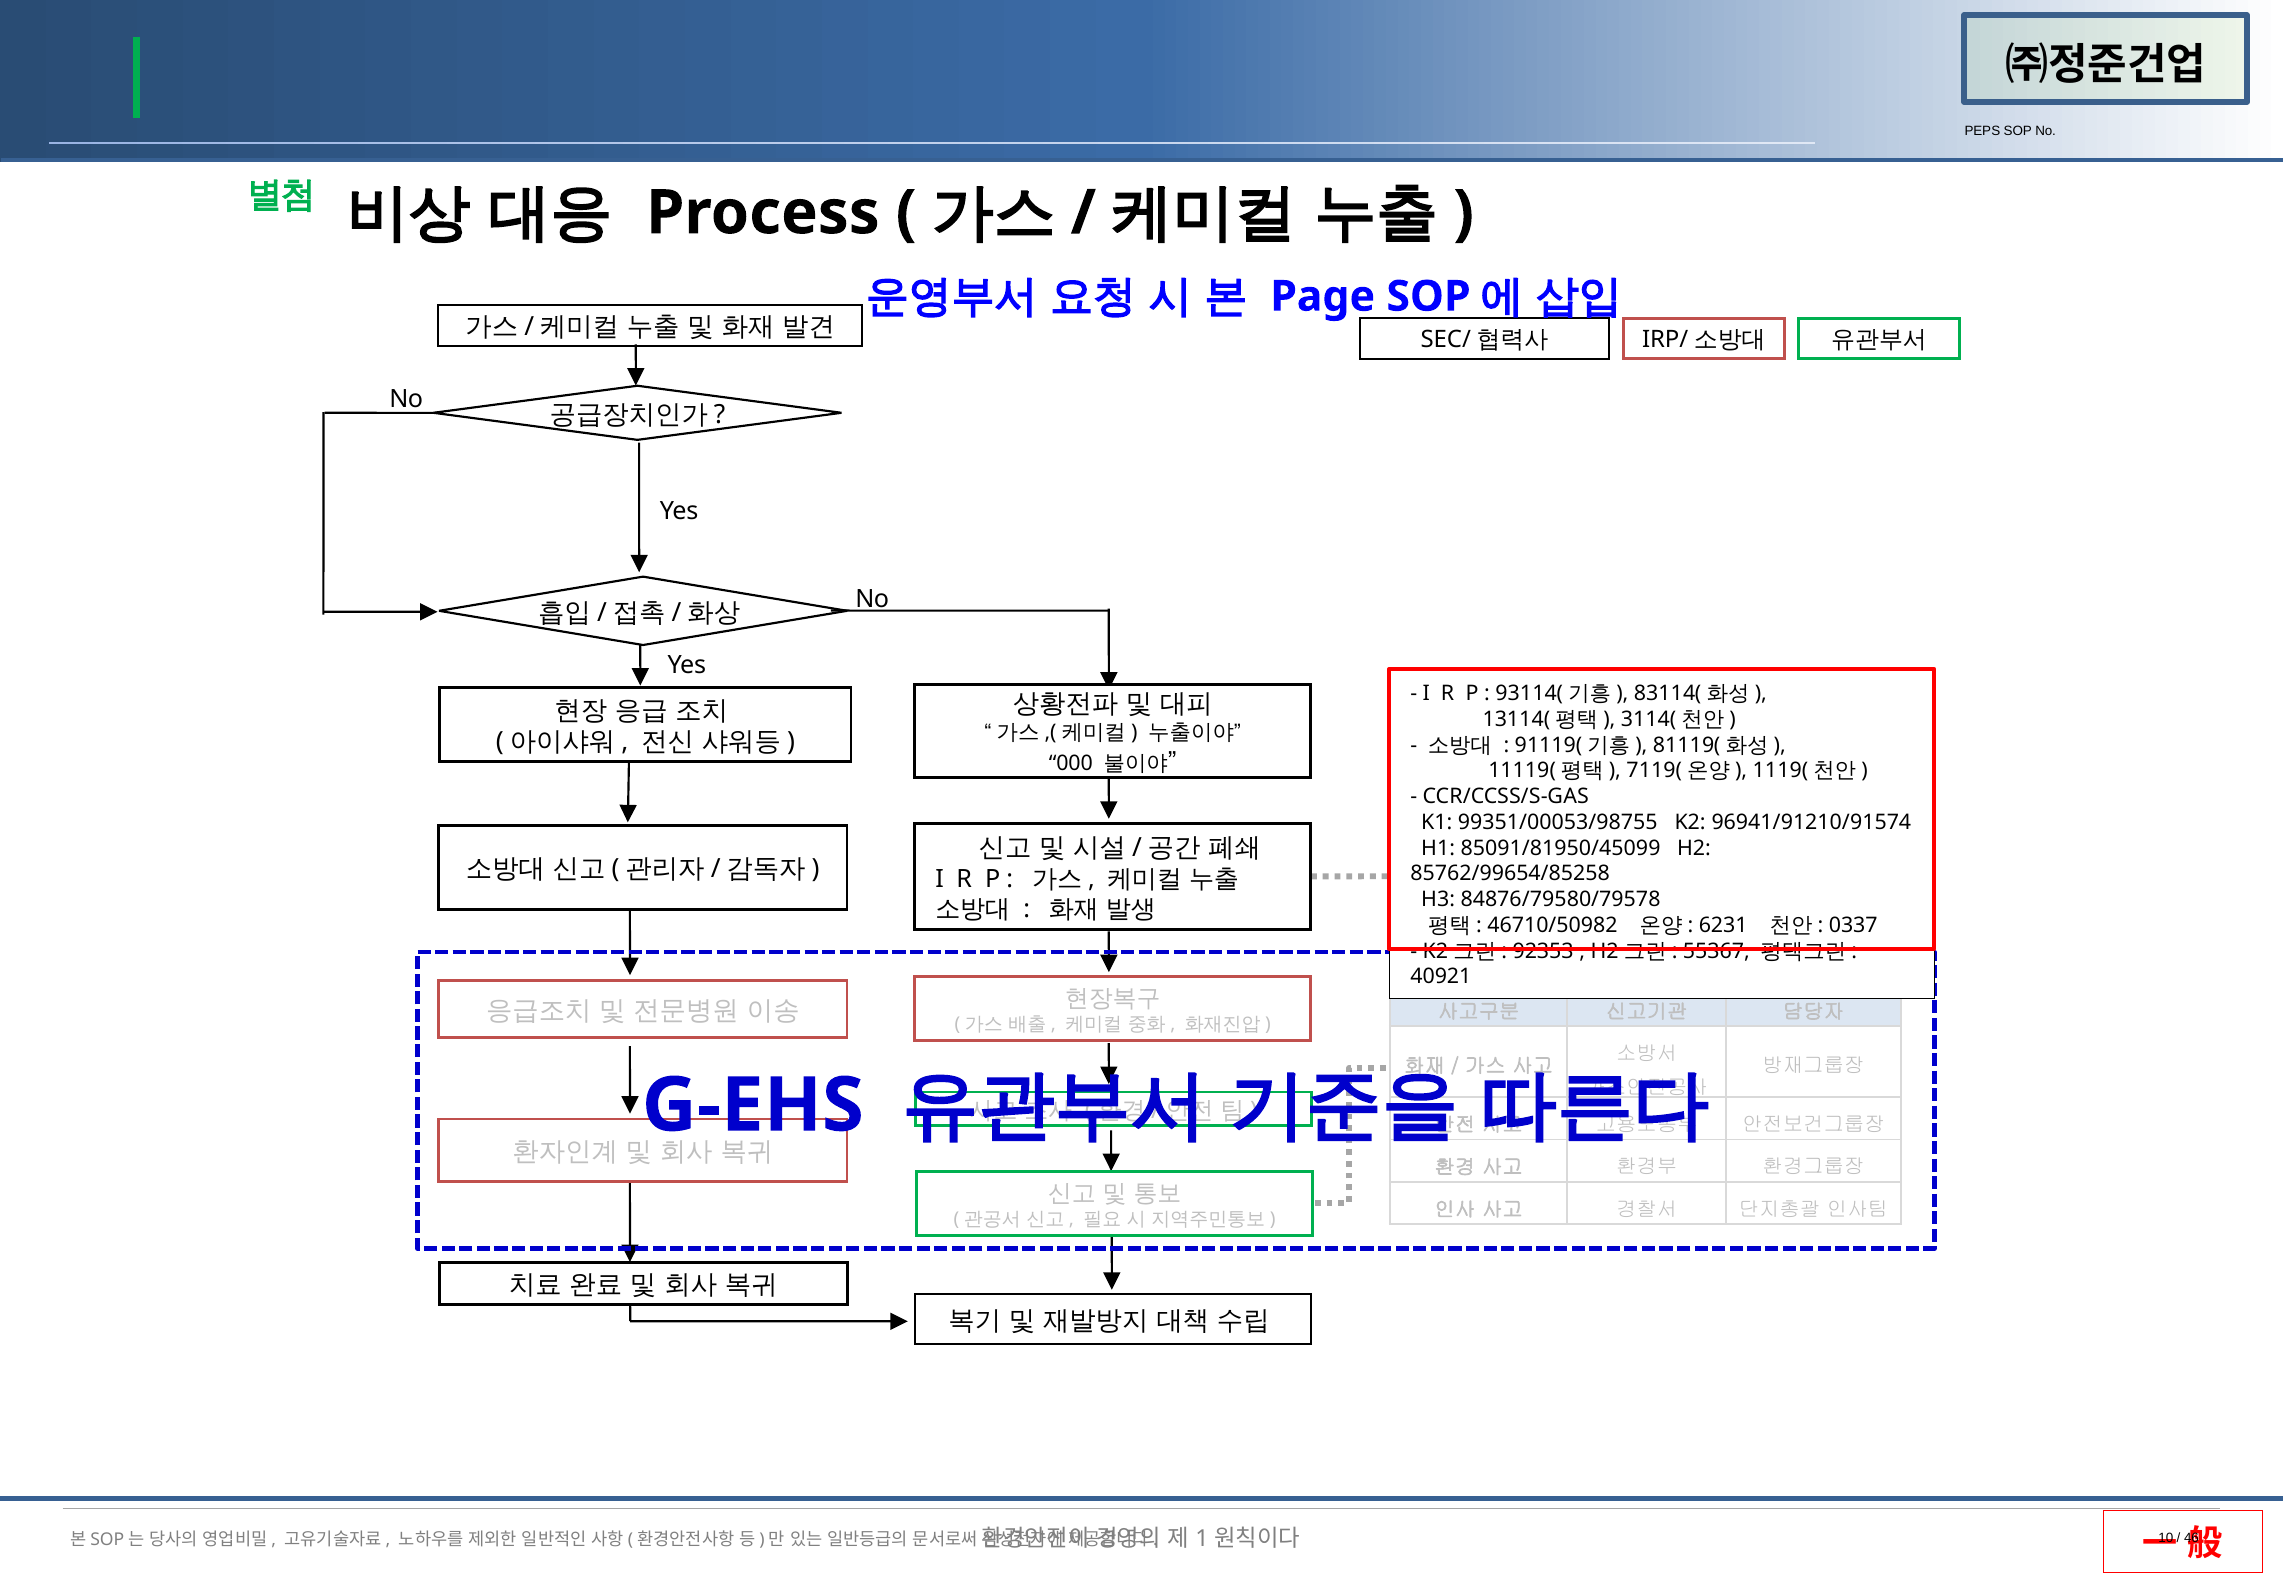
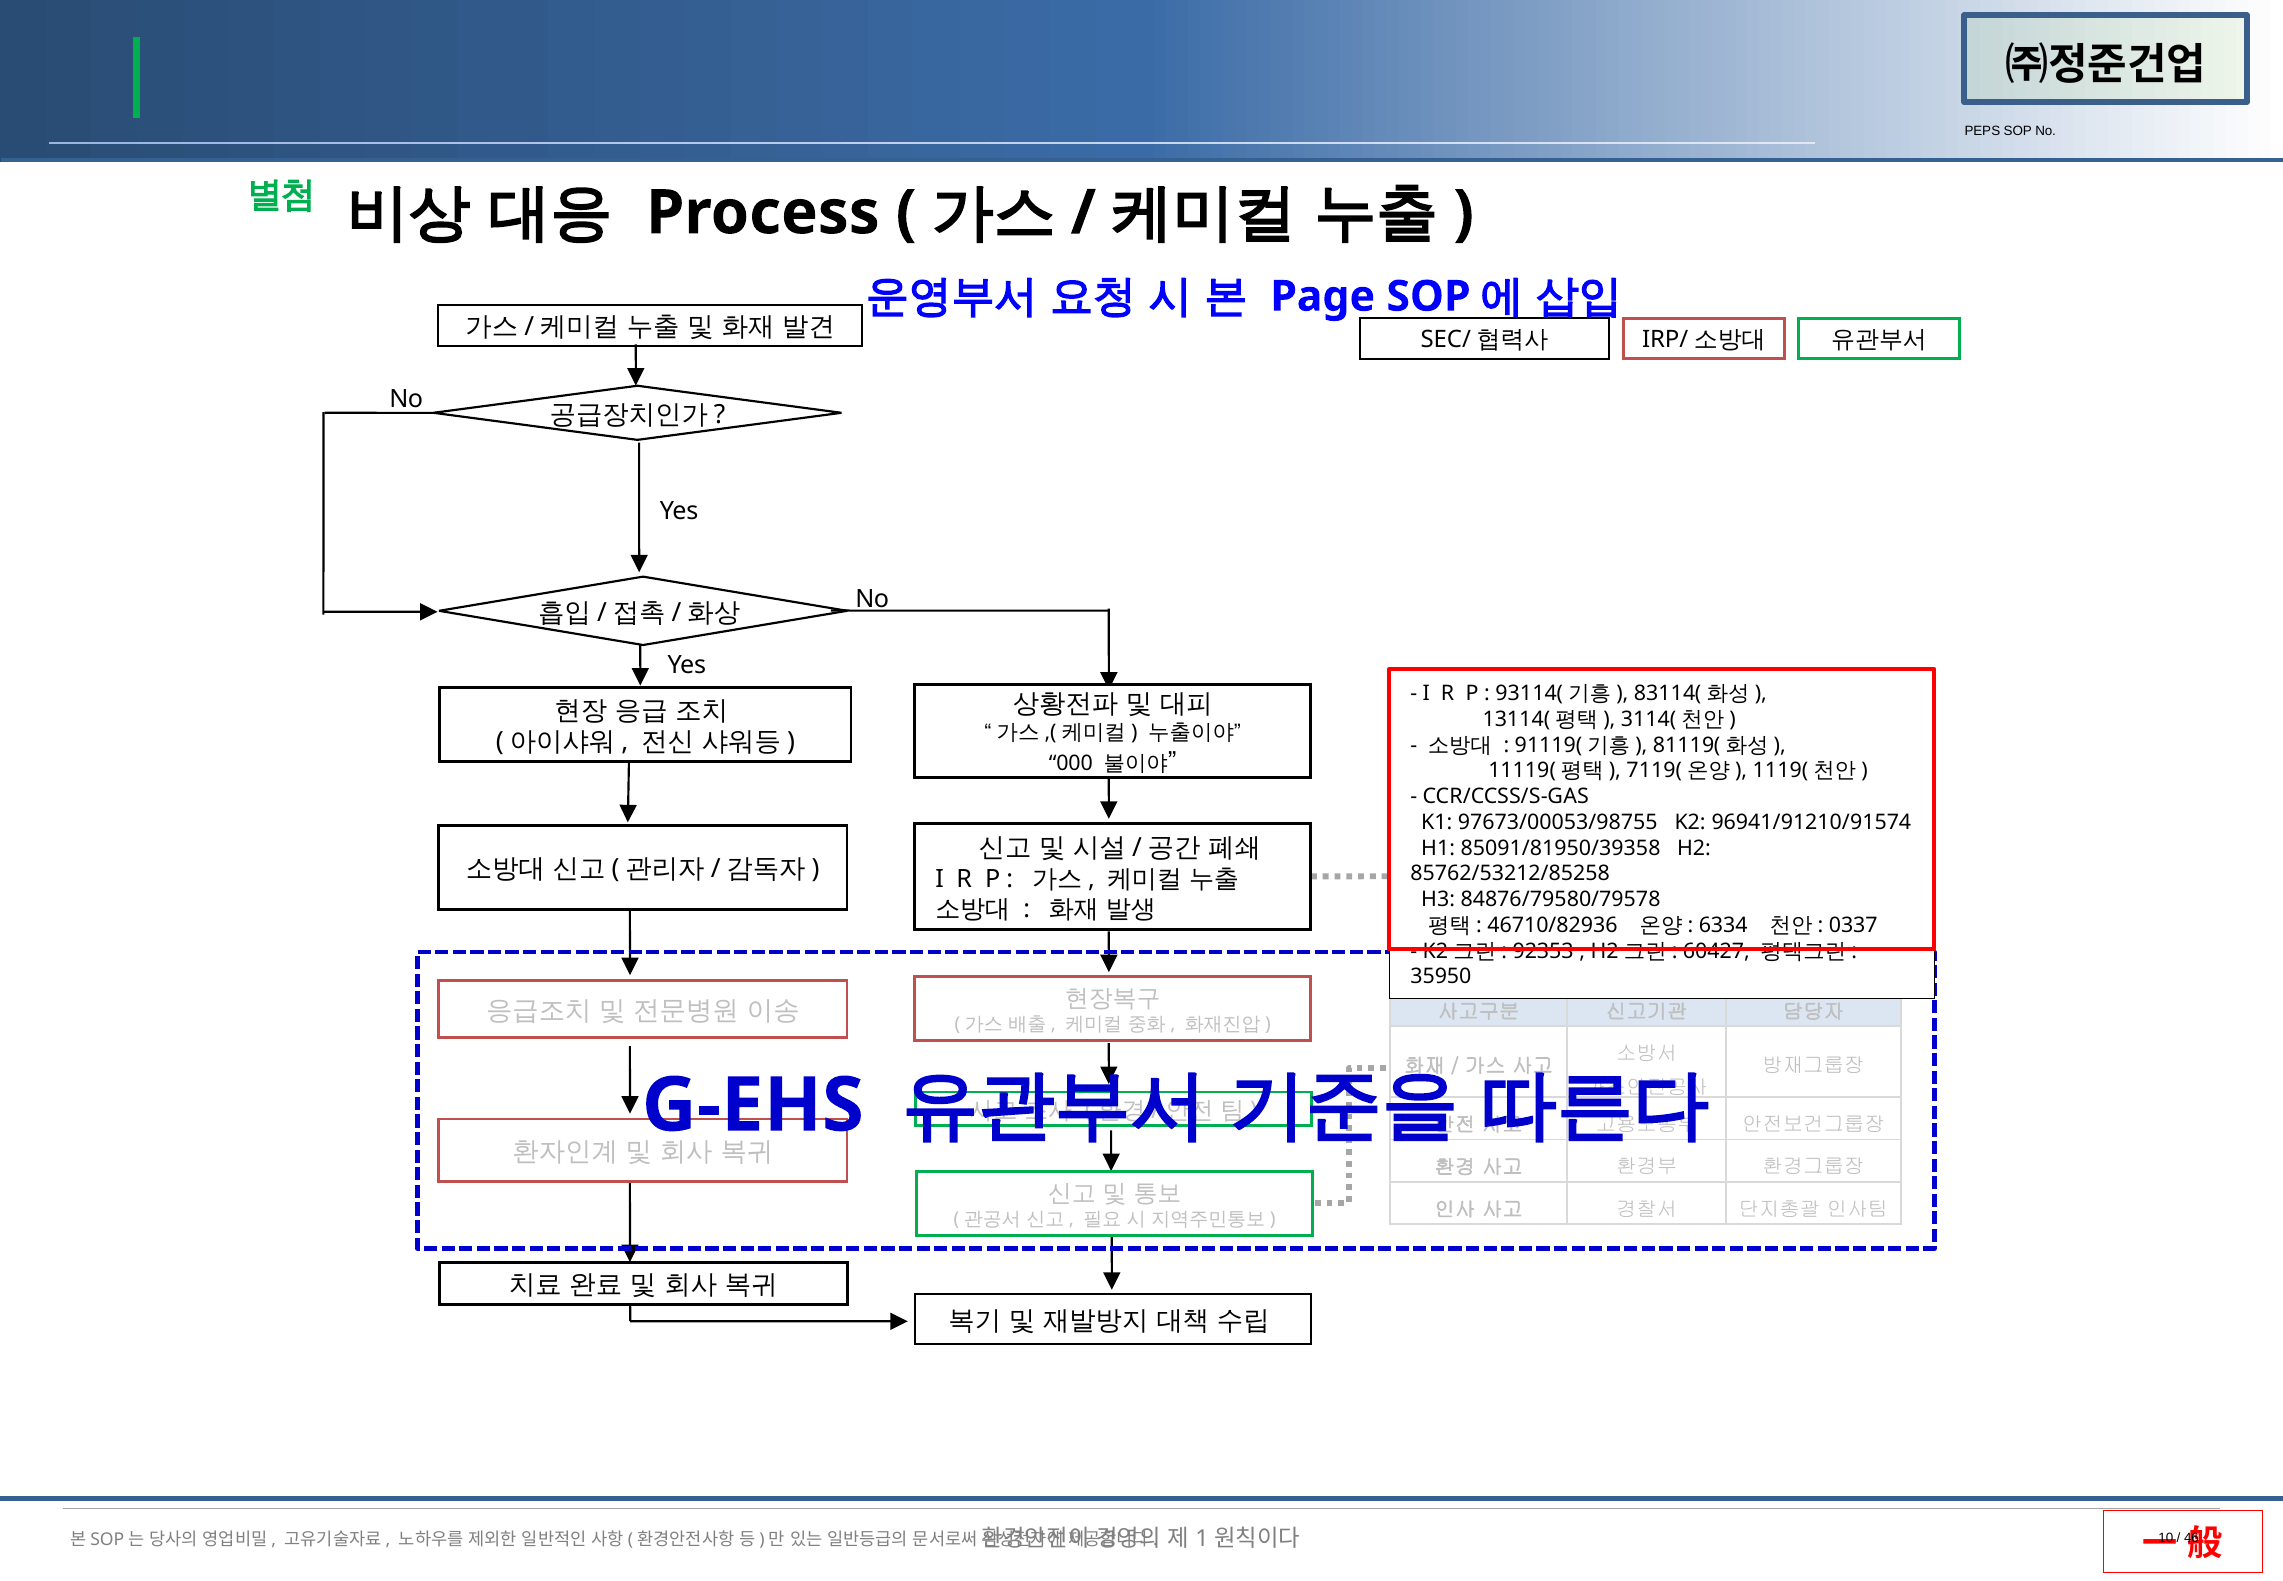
99351/00053/98755: 99351/00053/98755 -> 97673/00053/98755
85091/81950/45099: 85091/81950/45099 -> 85091/81950/39358
85762/99654/85258: 85762/99654/85258 -> 85762/53212/85258
46710/50982: 46710/50982 -> 46710/82936
6231: 6231 -> 6334
55367: 55367 -> 60427
40921: 40921 -> 35950
